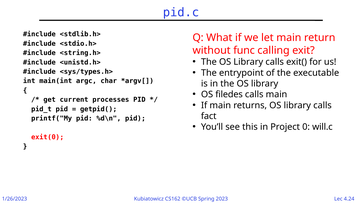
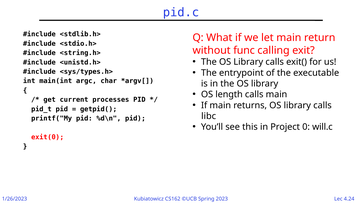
filedes: filedes -> length
fact: fact -> libc
